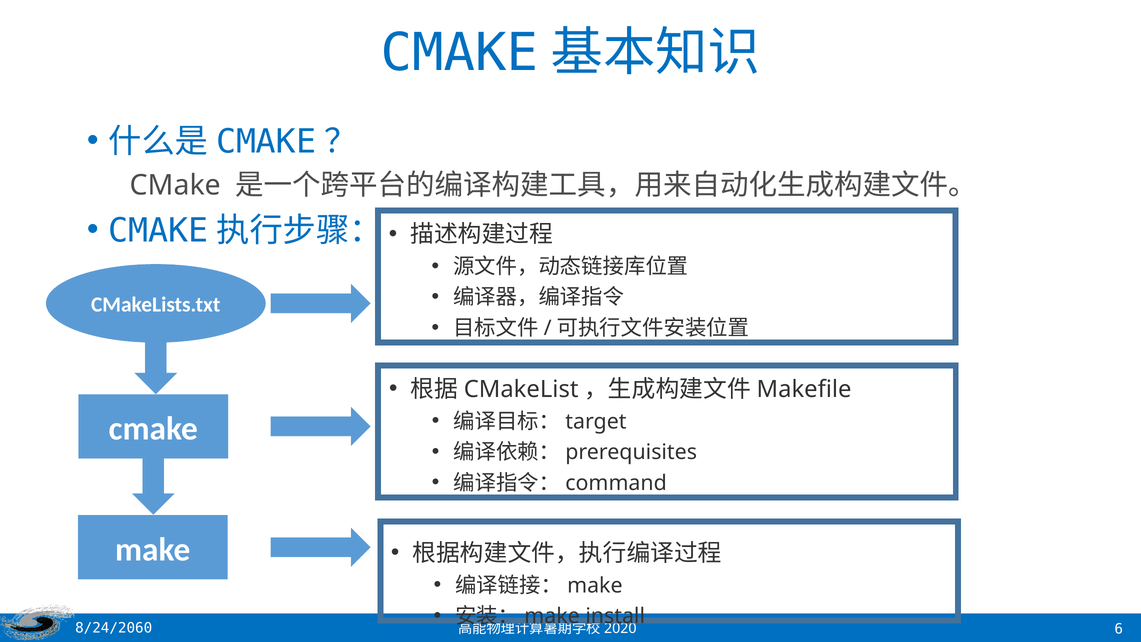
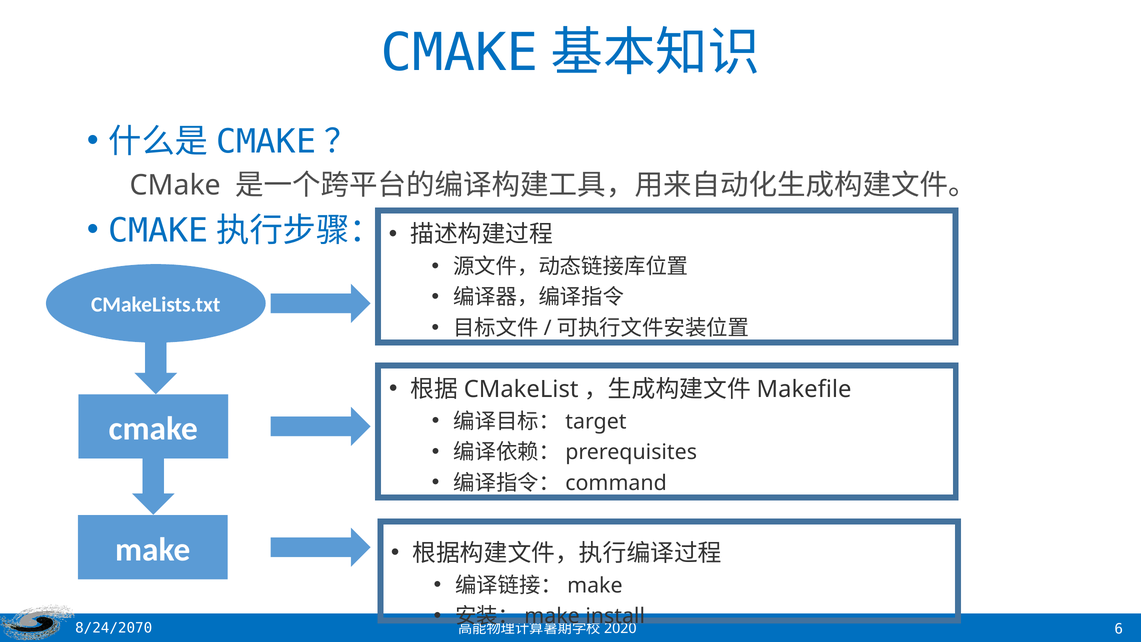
8/24/2060: 8/24/2060 -> 8/24/2070
